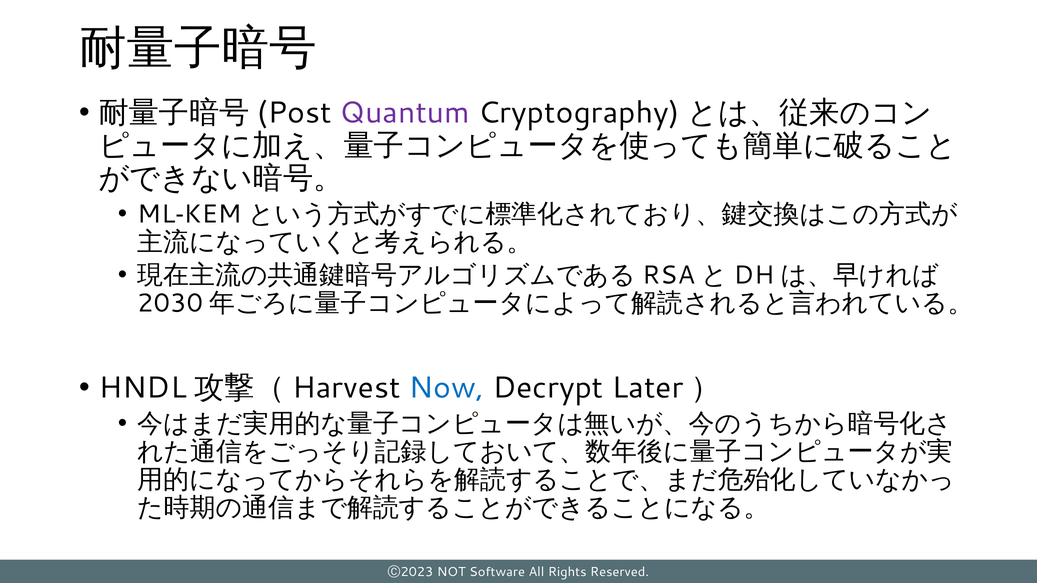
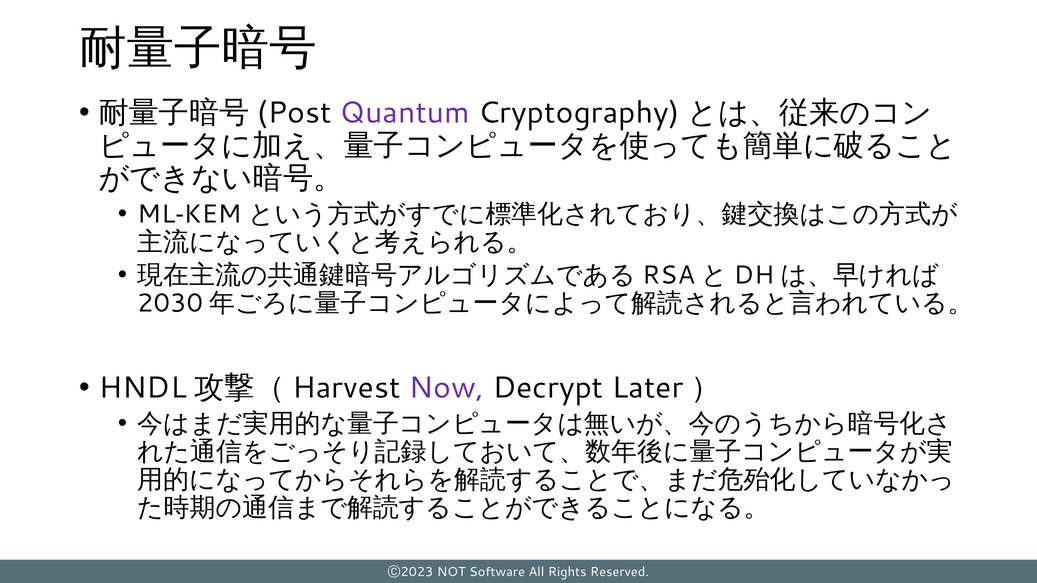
Now colour: blue -> purple
